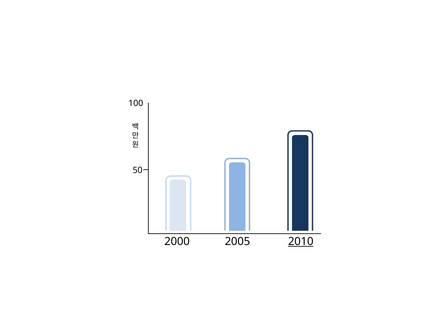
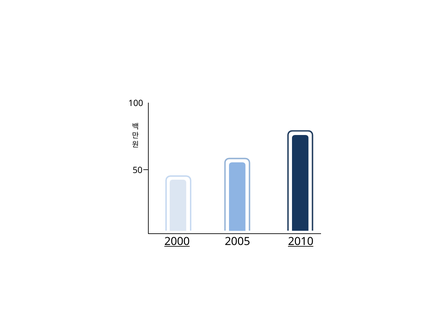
2000 underline: none -> present
